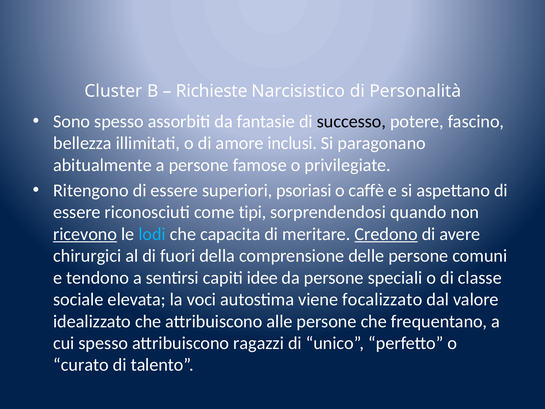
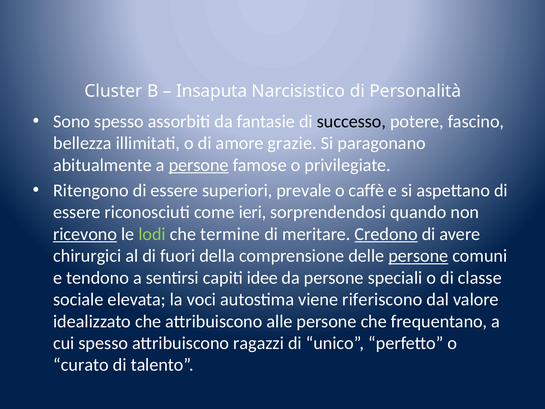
Richieste: Richieste -> Insaputa
inclusi: inclusi -> grazie
persone at (199, 165) underline: none -> present
psoriasi: psoriasi -> prevale
tipi: tipi -> ieri
lodi colour: light blue -> light green
capacita: capacita -> termine
persone at (418, 256) underline: none -> present
focalizzato: focalizzato -> riferiscono
